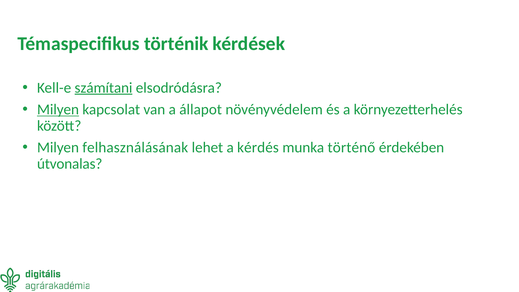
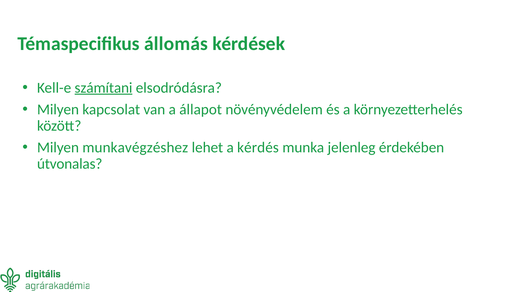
történik: történik -> állomás
Milyen at (58, 109) underline: present -> none
felhasználásának: felhasználásának -> munkavégzéshez
történő: történő -> jelenleg
